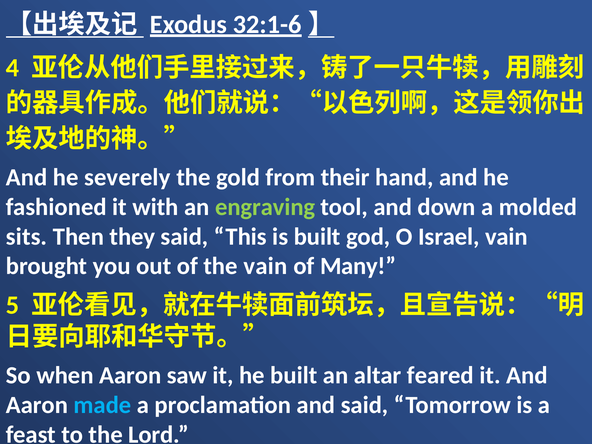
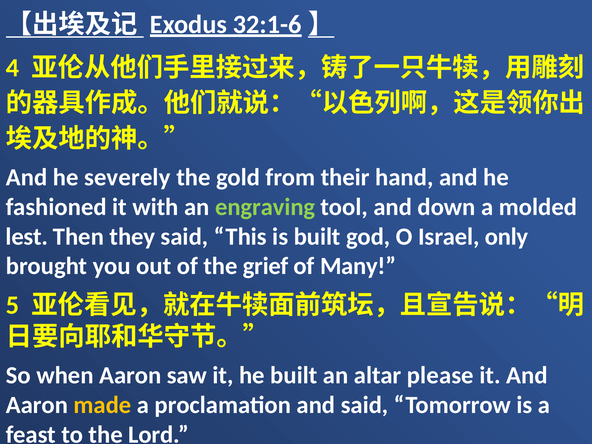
sits: sits -> lest
Israel vain: vain -> only
the vain: vain -> grief
feared: feared -> please
made colour: light blue -> yellow
